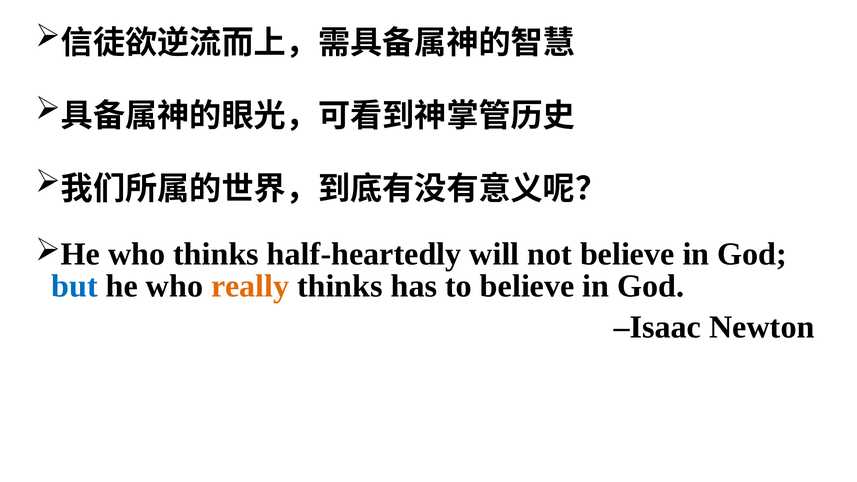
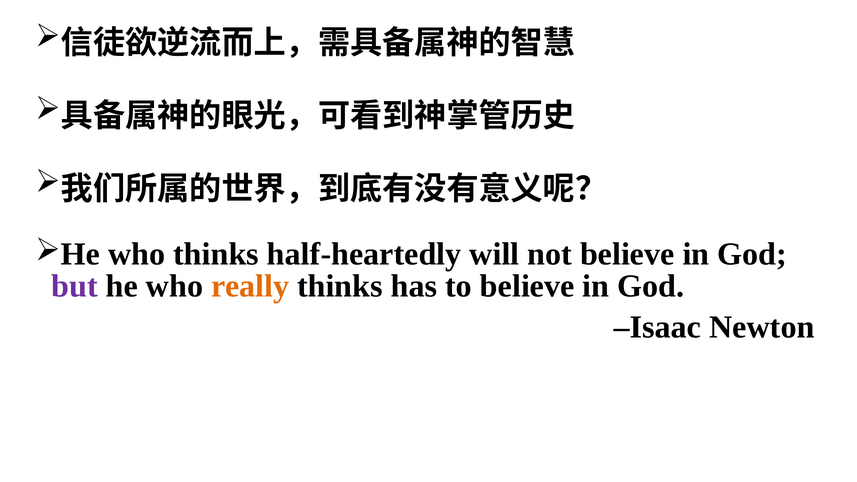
but colour: blue -> purple
